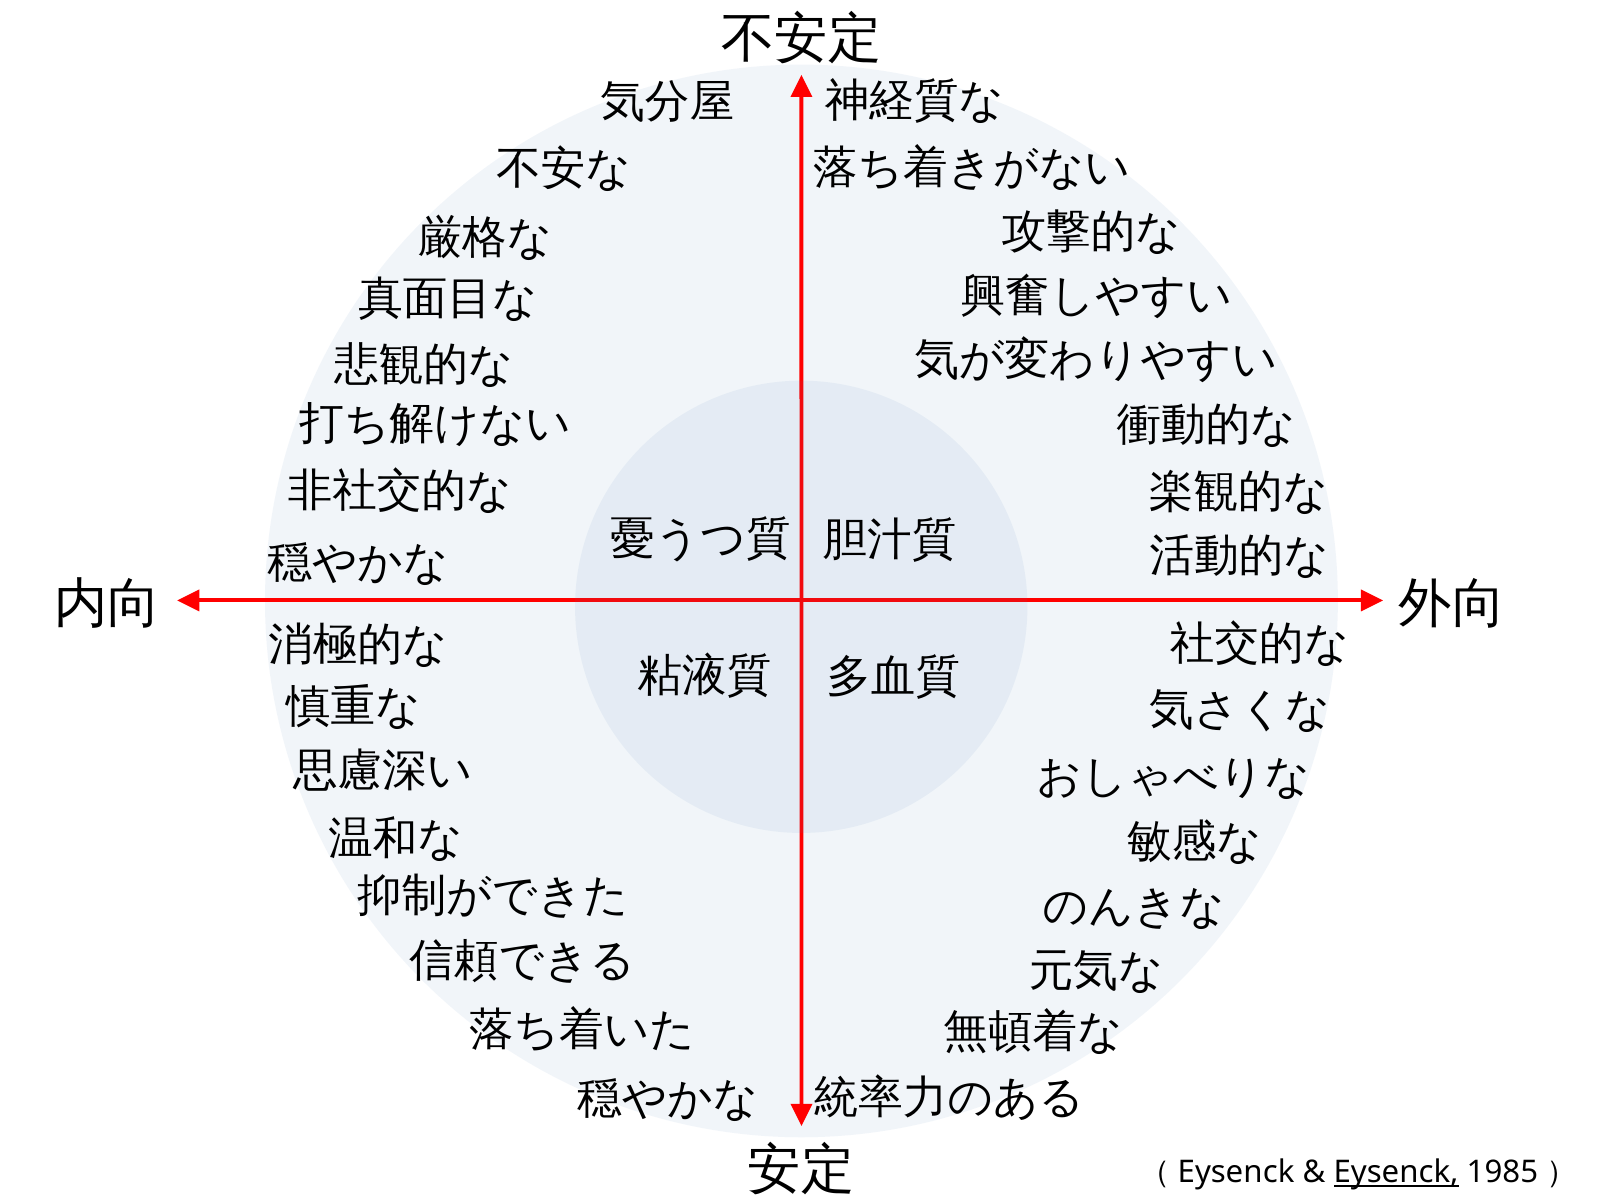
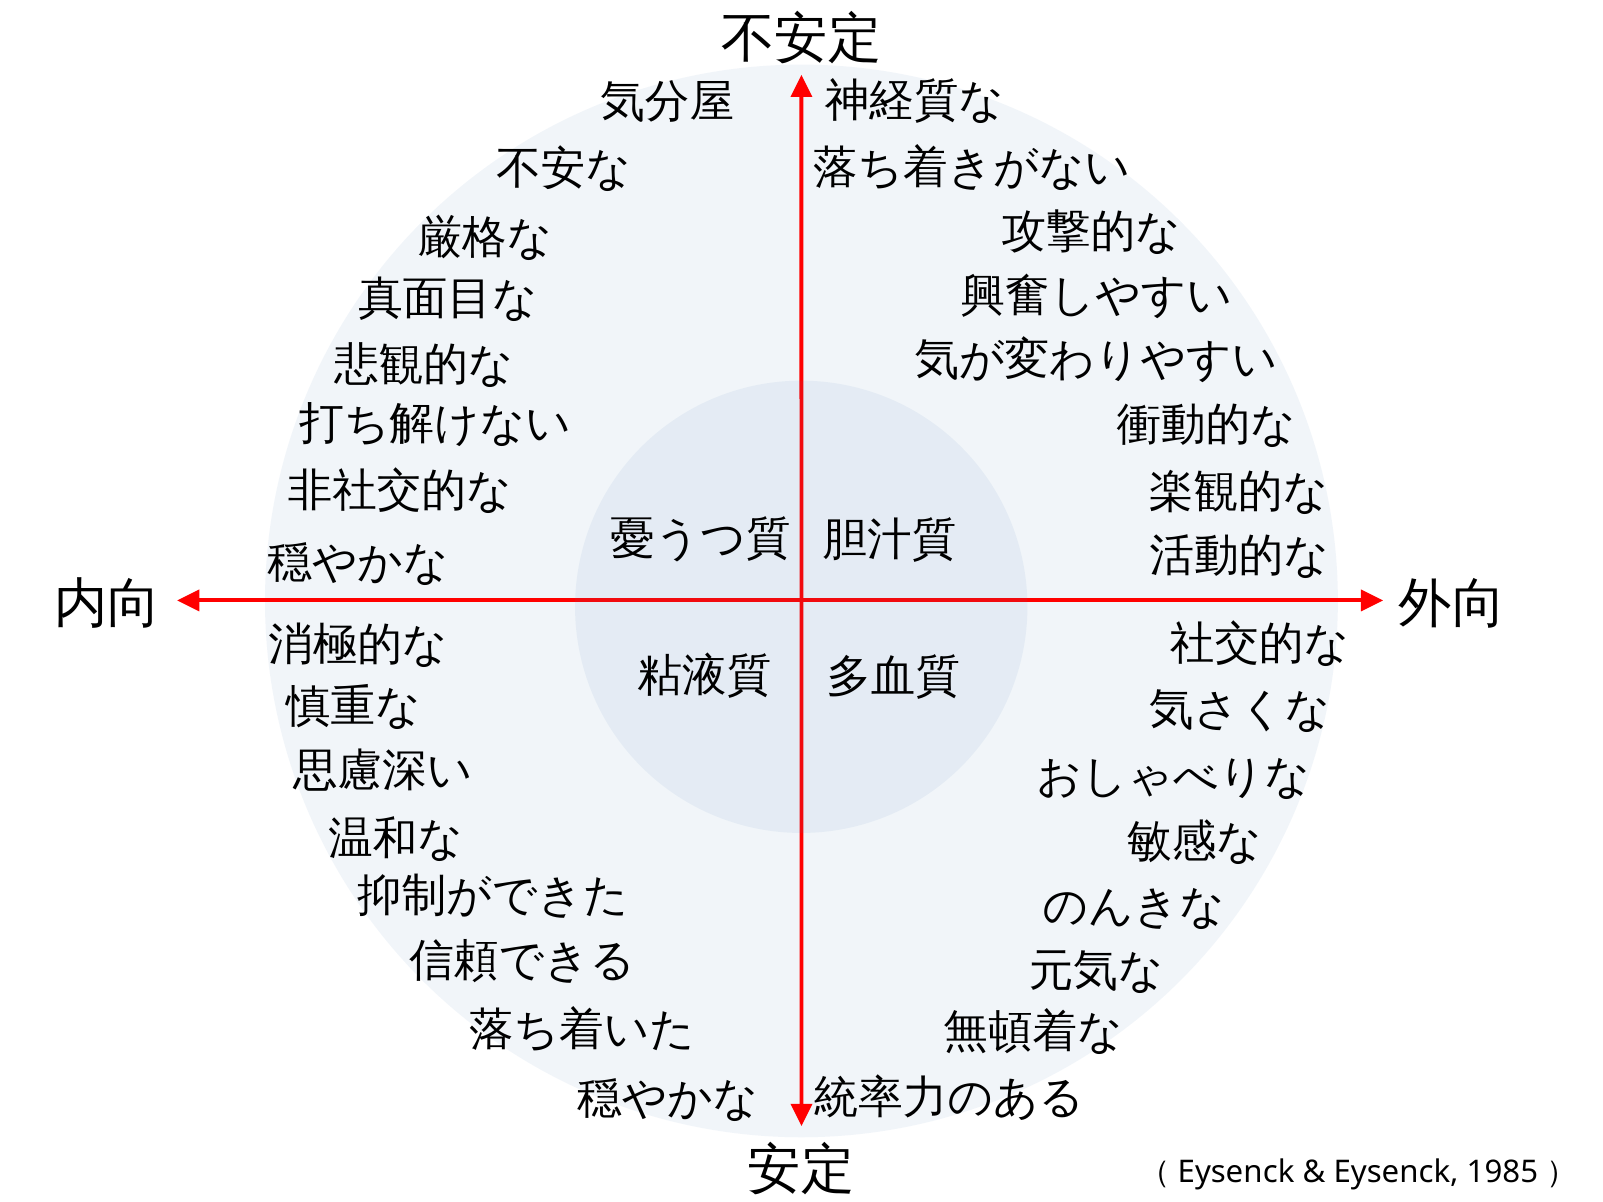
Eysenck underline: present -> none
